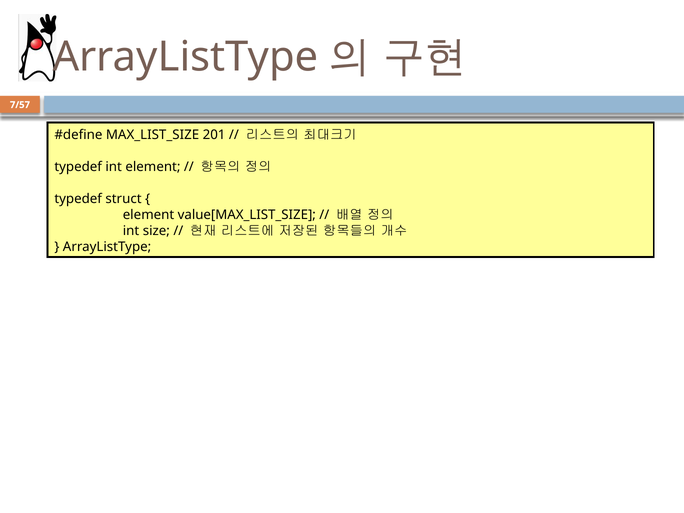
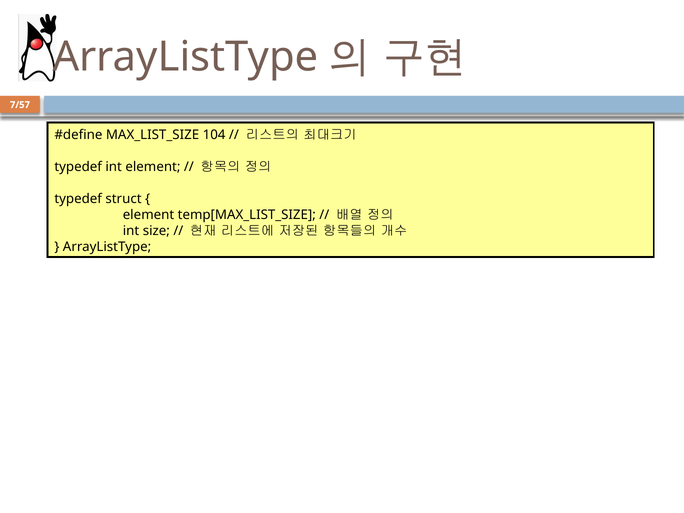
201: 201 -> 104
value[MAX_LIST_SIZE: value[MAX_LIST_SIZE -> temp[MAX_LIST_SIZE
